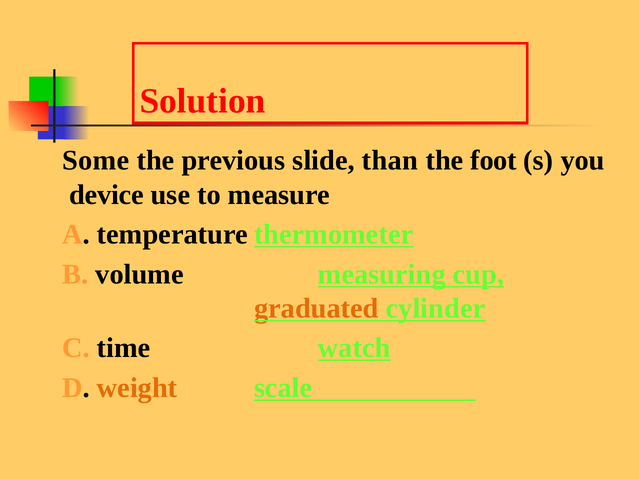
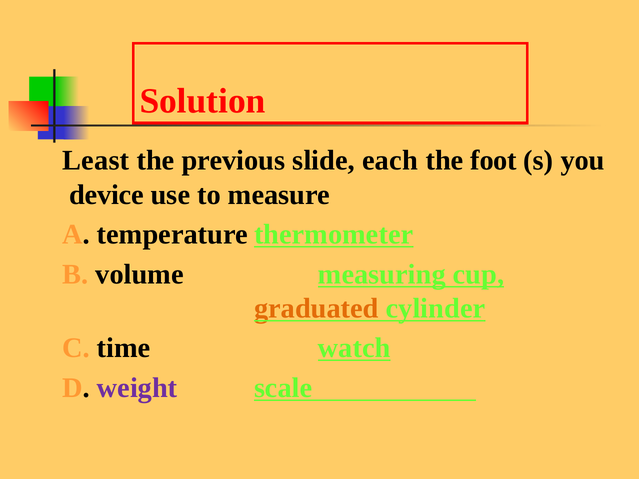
Some: Some -> Least
than: than -> each
weight colour: orange -> purple
